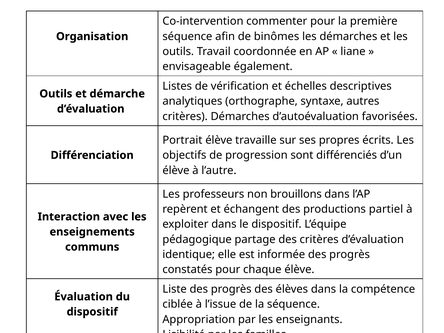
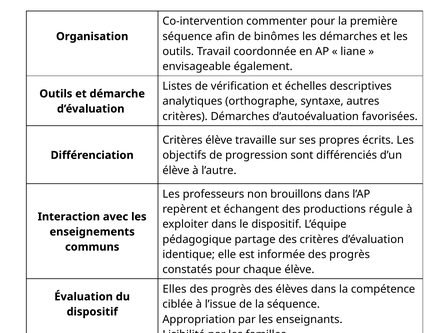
Portrait at (182, 140): Portrait -> Critères
partiel: partiel -> régule
Liste: Liste -> Elles
